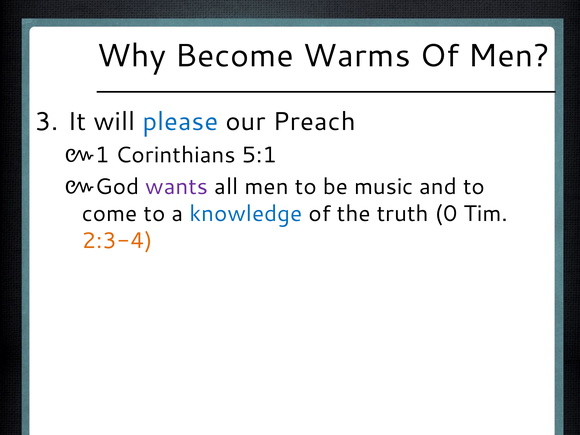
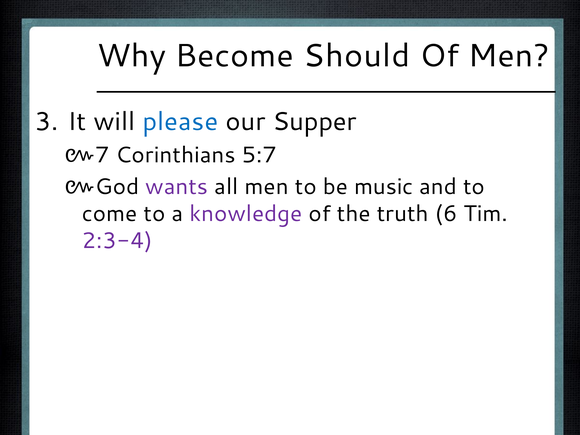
Warms: Warms -> Should
Preach: Preach -> Supper
1: 1 -> 7
5:1: 5:1 -> 5:7
knowledge colour: blue -> purple
0: 0 -> 6
2:3-4 colour: orange -> purple
